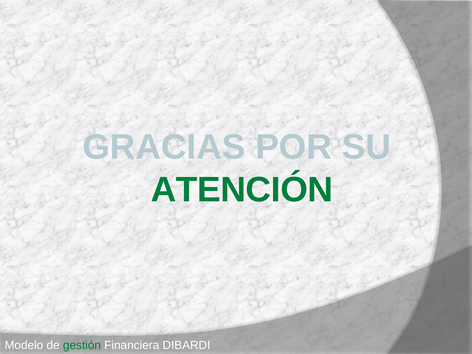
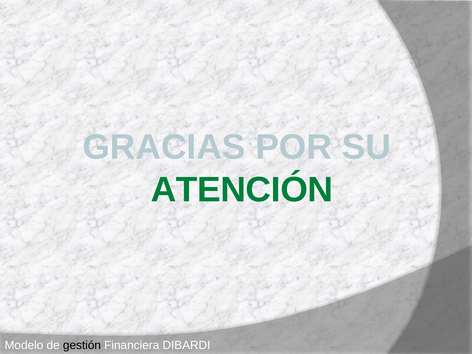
gestión colour: green -> black
